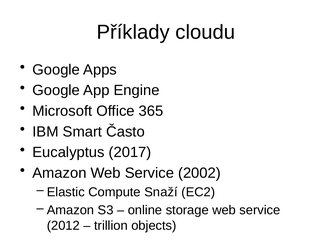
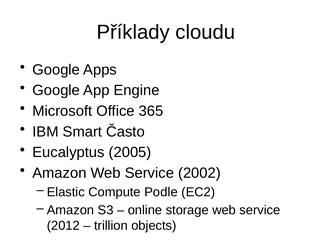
2017: 2017 -> 2005
Snaží: Snaží -> Podle
